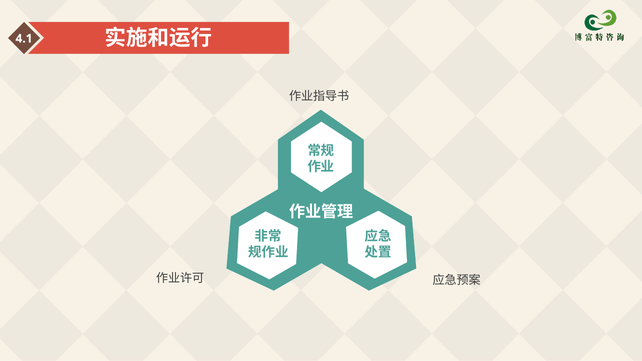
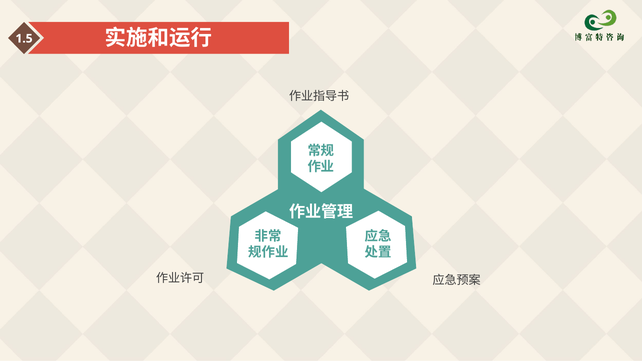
4.1: 4.1 -> 1.5
